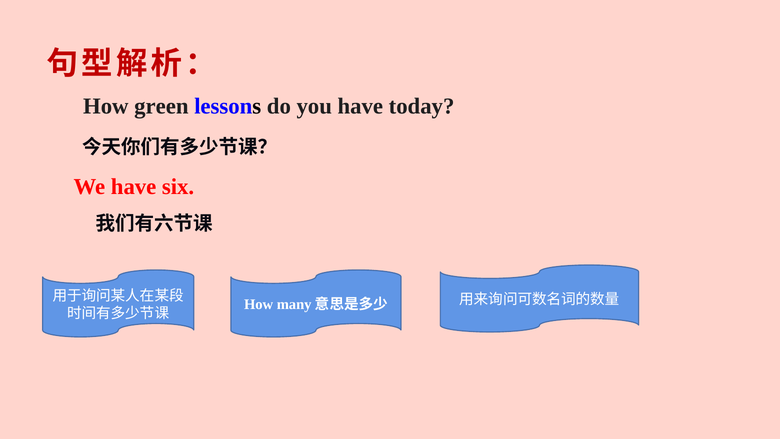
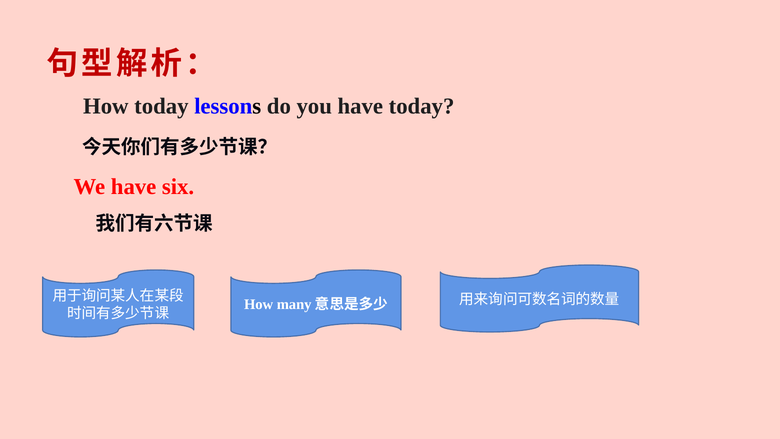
How green: green -> today
